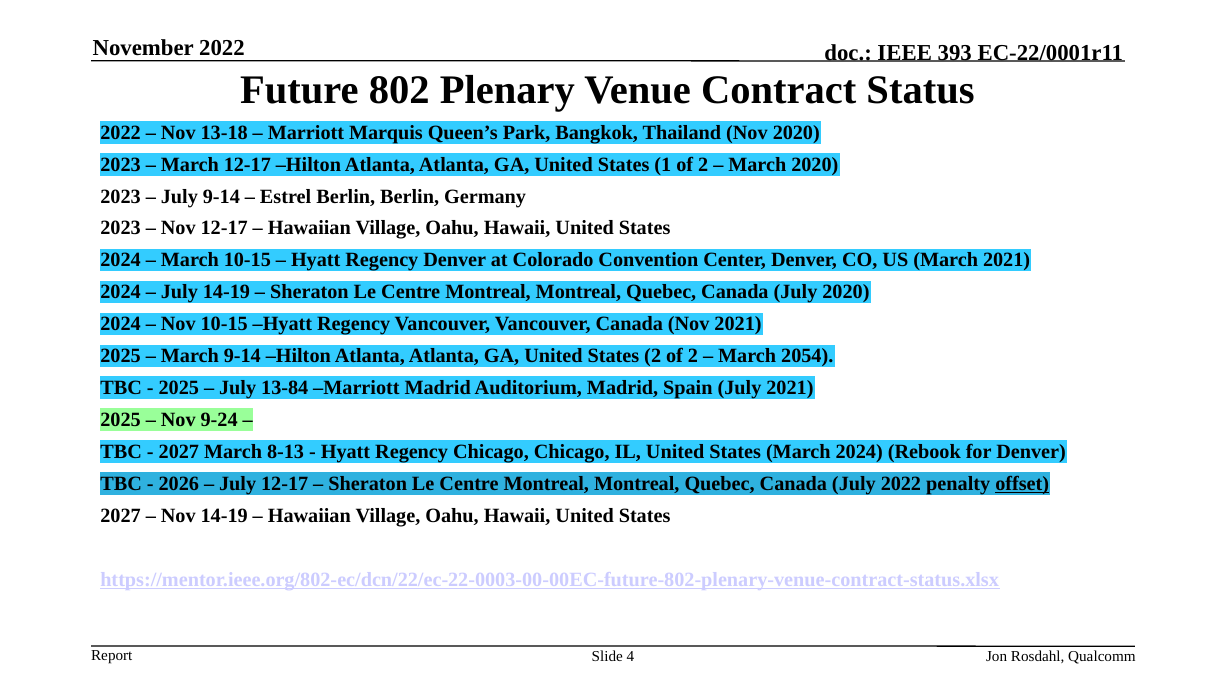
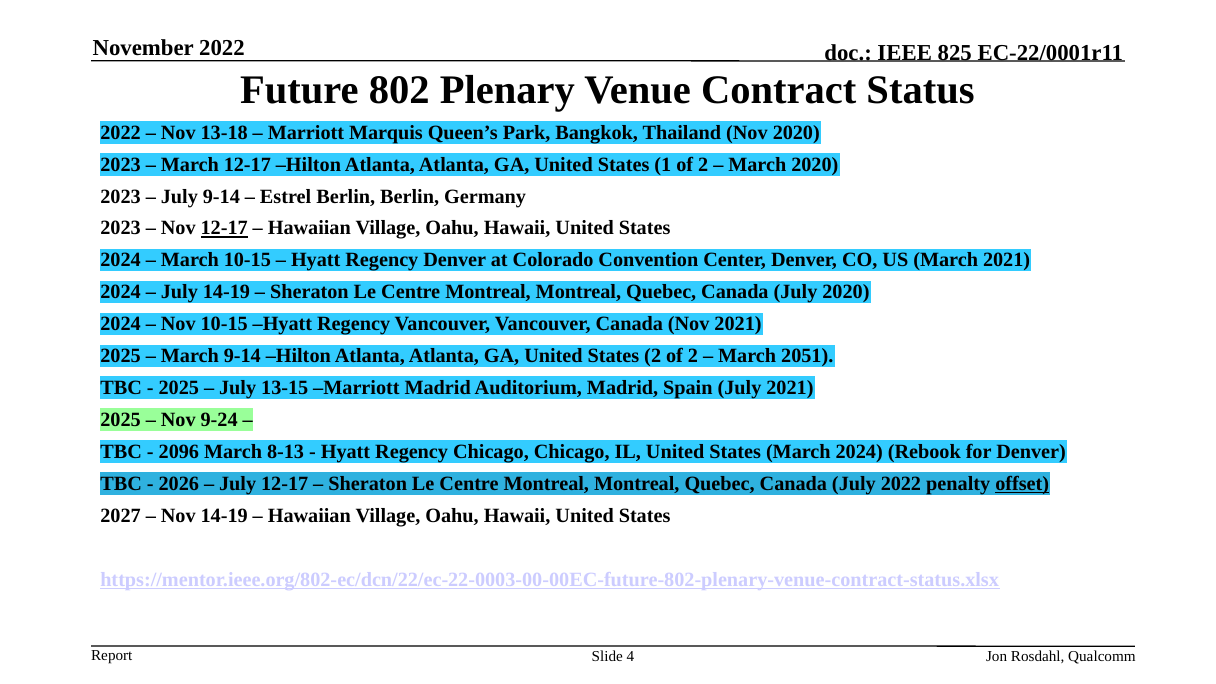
393: 393 -> 825
12-17 at (224, 228) underline: none -> present
2054: 2054 -> 2051
13-84: 13-84 -> 13-15
2027 at (179, 452): 2027 -> 2096
